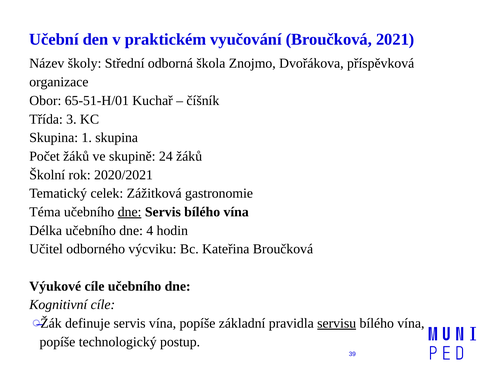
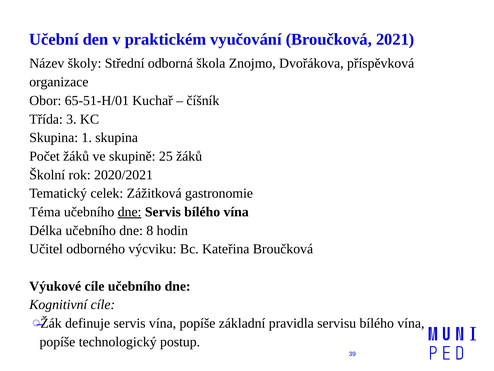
24: 24 -> 25
4: 4 -> 8
servisu underline: present -> none
